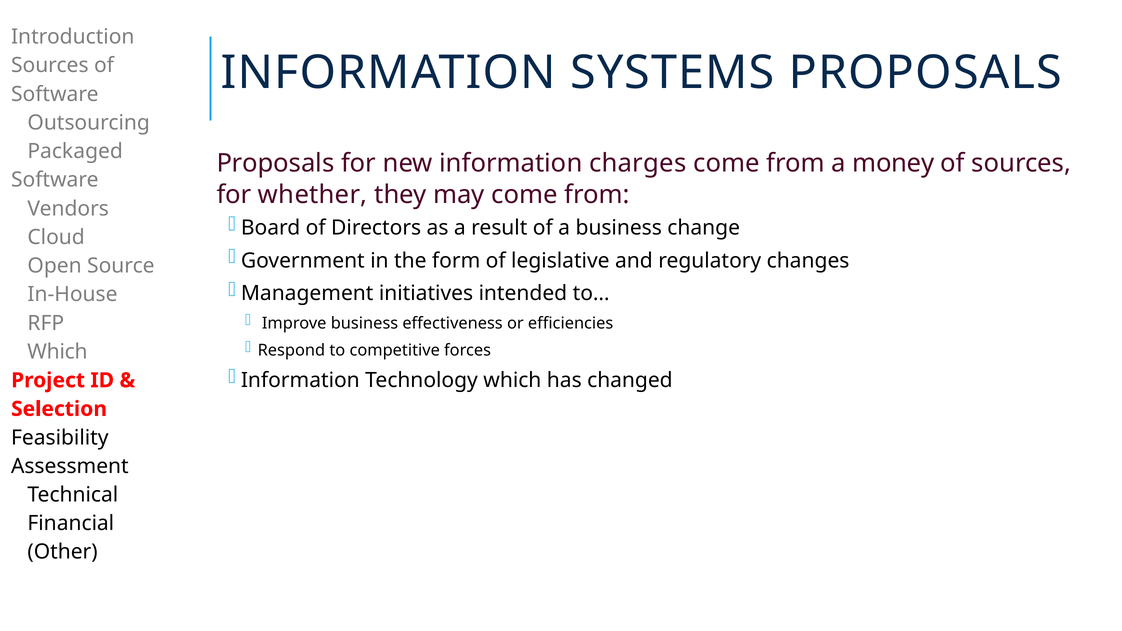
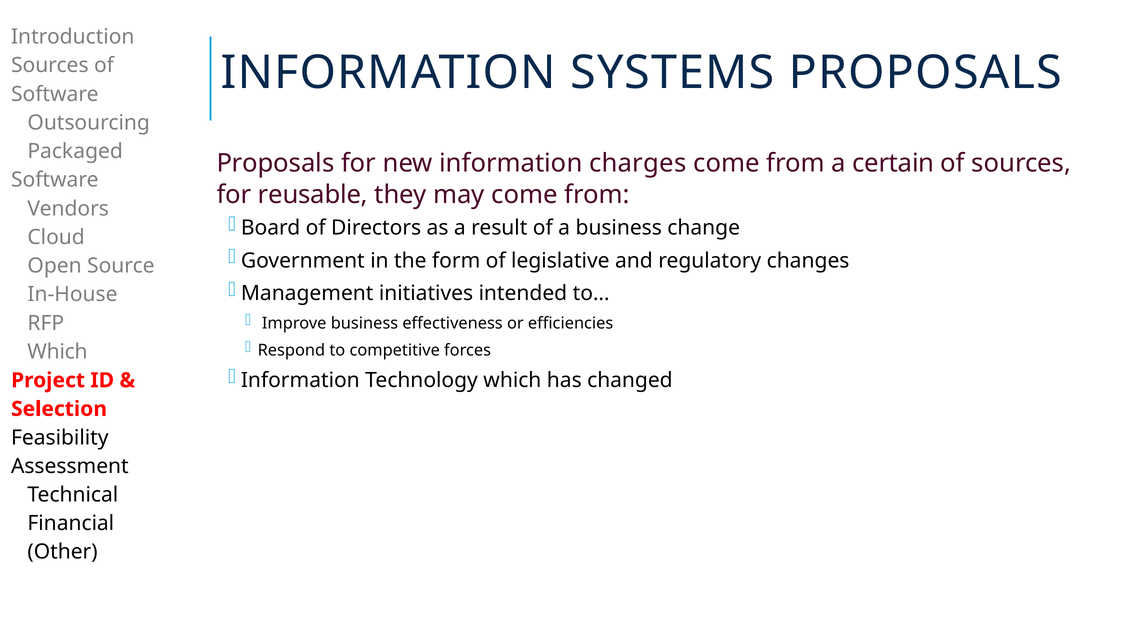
money: money -> certain
whether: whether -> reusable
